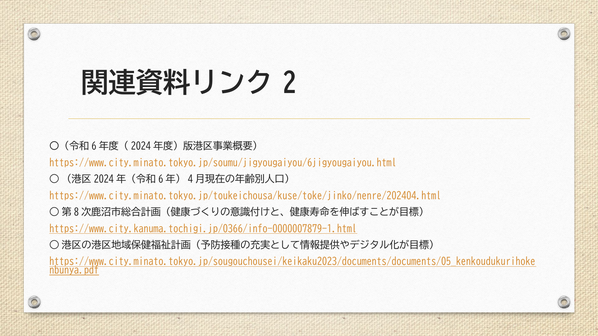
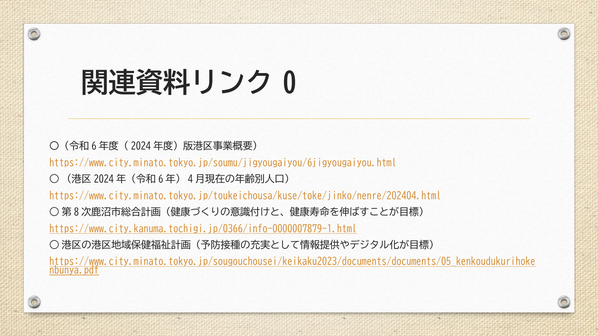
2: 2 -> 0
